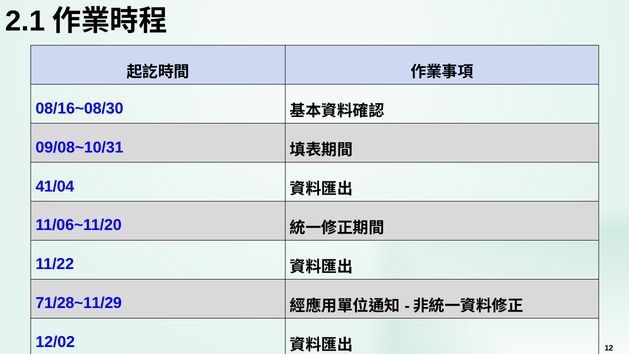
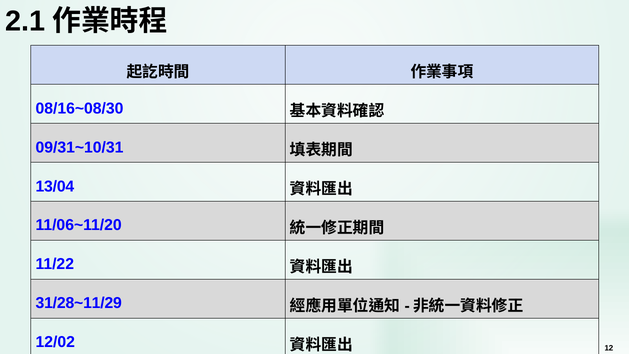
09/08~10/31: 09/08~10/31 -> 09/31~10/31
41/04: 41/04 -> 13/04
71/28~11/29: 71/28~11/29 -> 31/28~11/29
